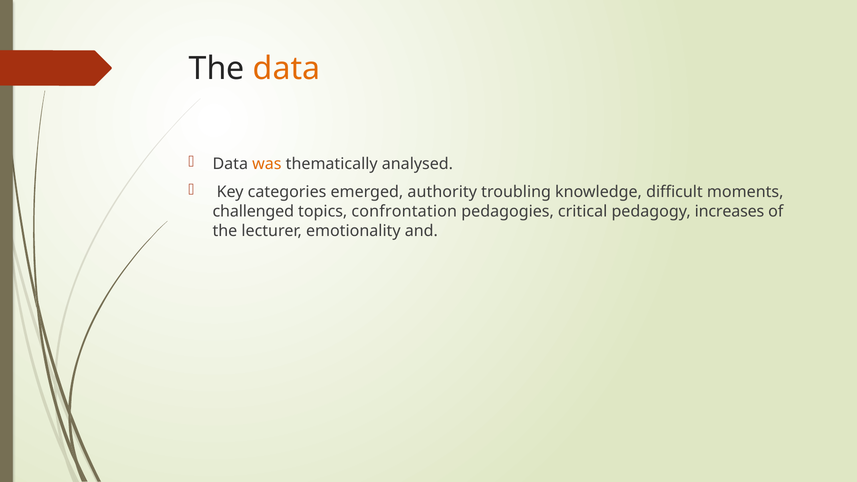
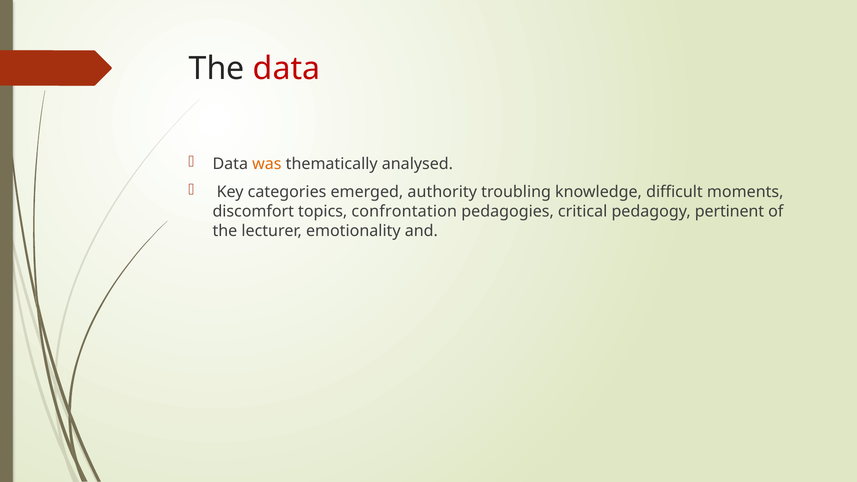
data at (287, 69) colour: orange -> red
challenged: challenged -> discomfort
increases: increases -> pertinent
